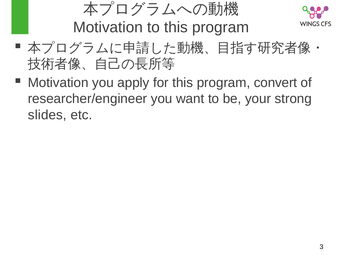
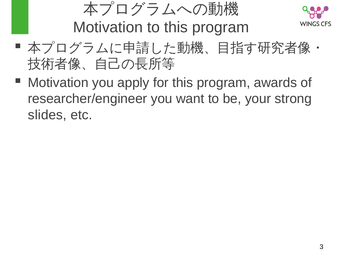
convert: convert -> awards
